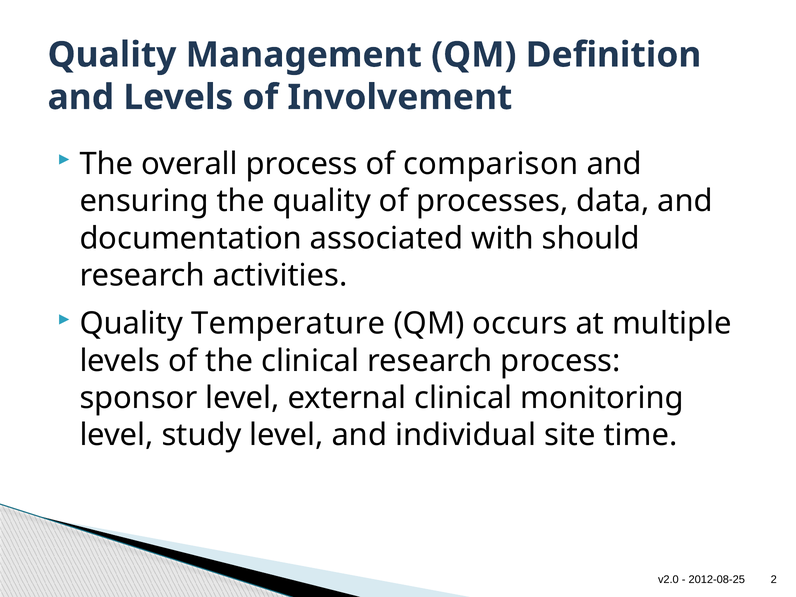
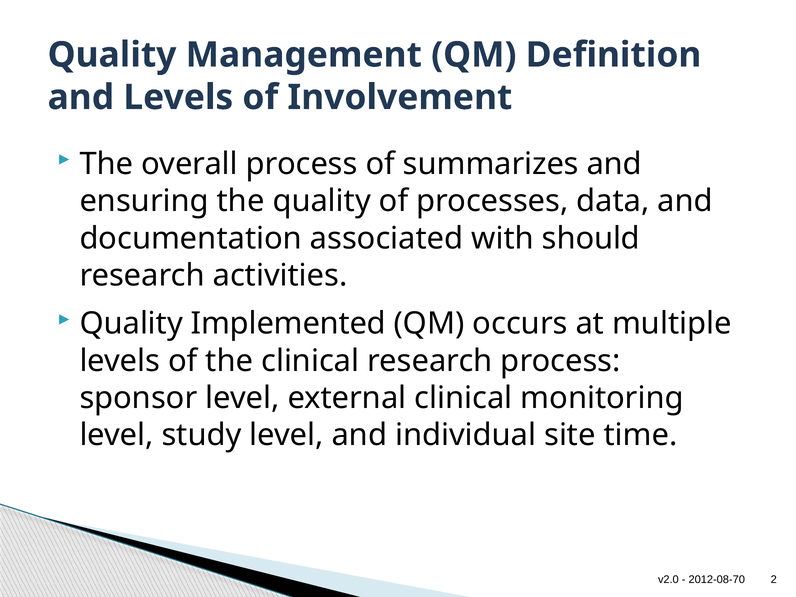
comparison: comparison -> summarizes
Temperature: Temperature -> Implemented
2012-08-25: 2012-08-25 -> 2012-08-70
